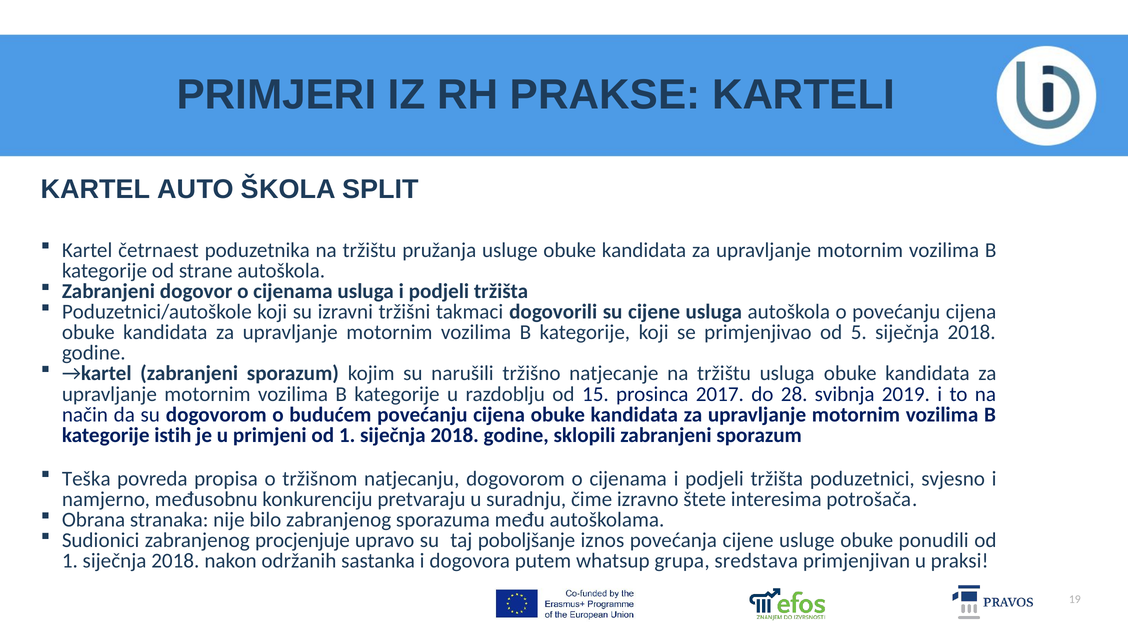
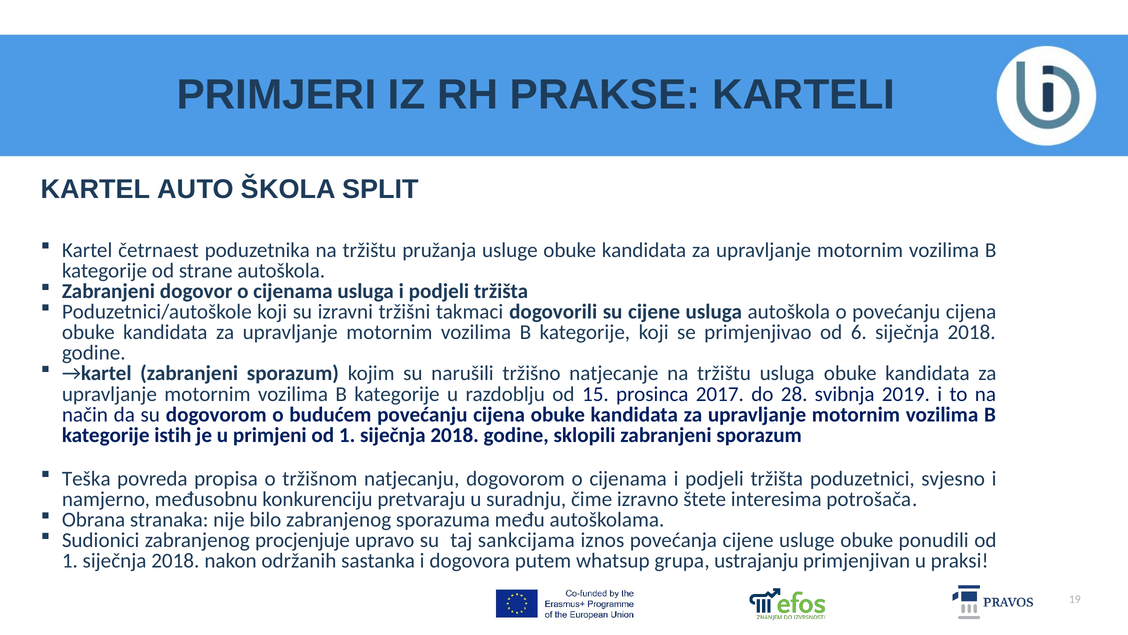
5: 5 -> 6
poboljšanje: poboljšanje -> sankcijama
sredstava: sredstava -> ustrajanju
